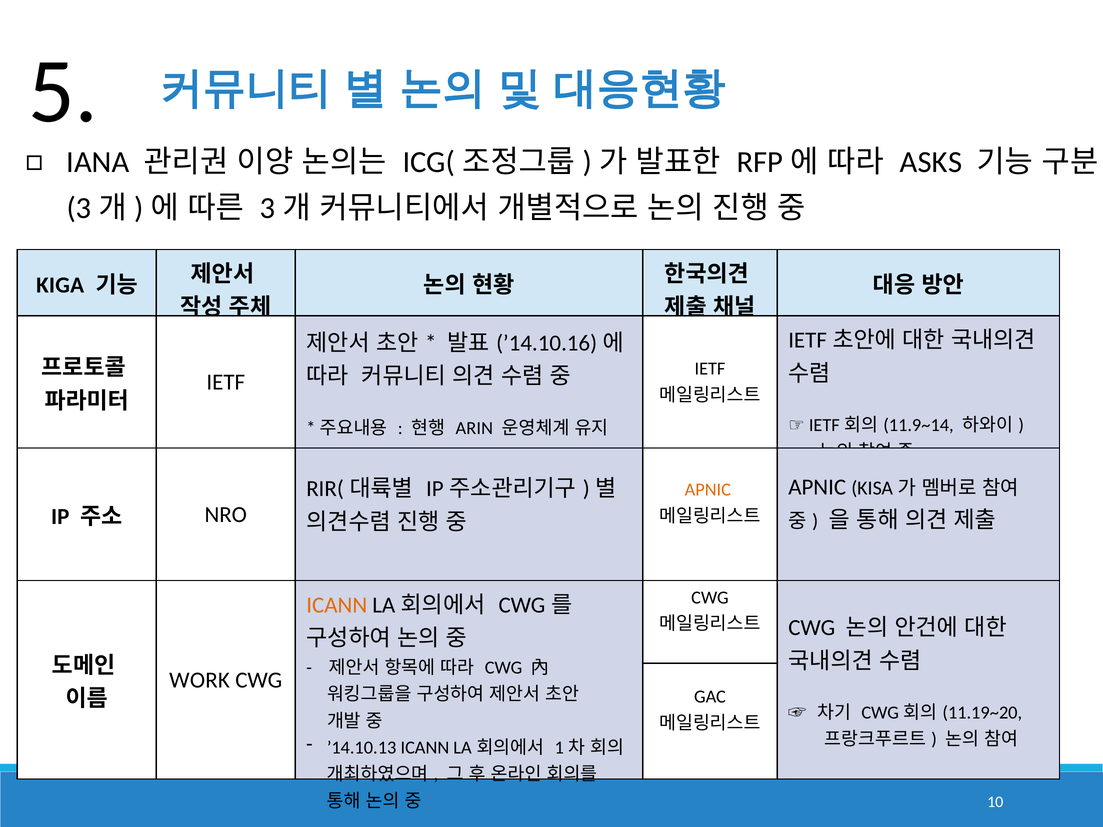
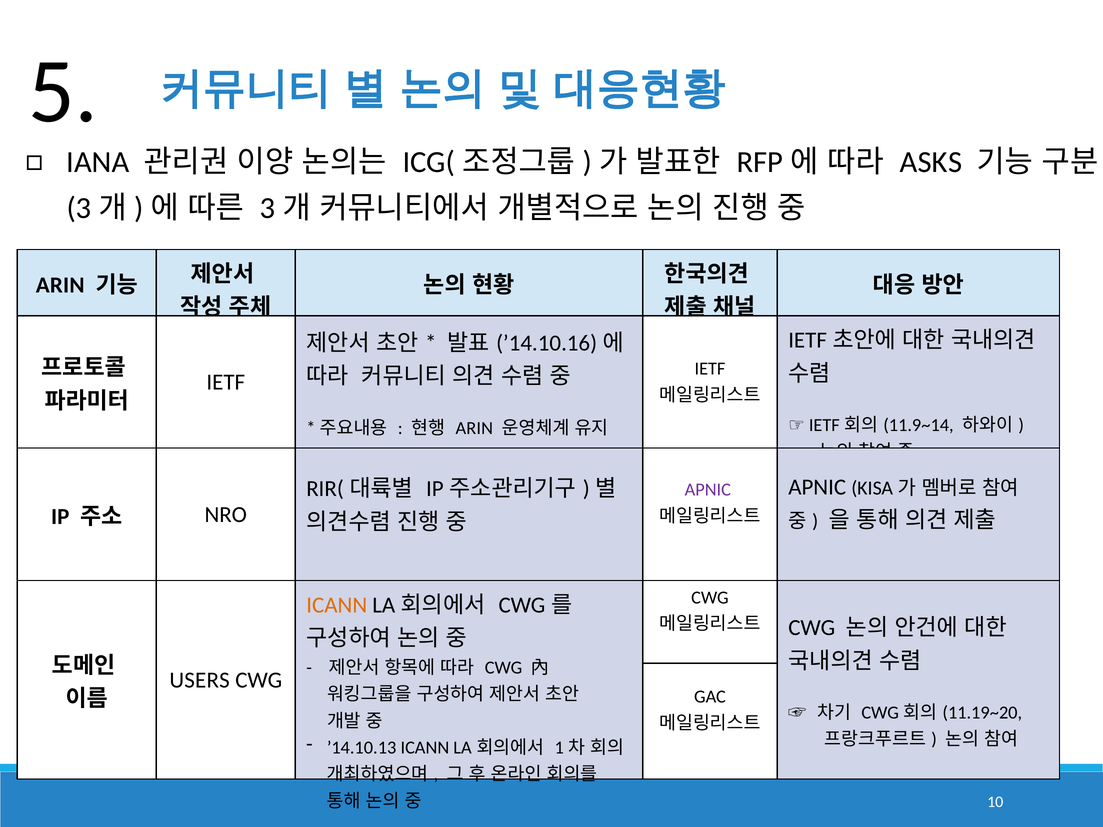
KIGA at (60, 285): KIGA -> ARIN
APNIC at (708, 490) colour: orange -> purple
WORK: WORK -> USERS
